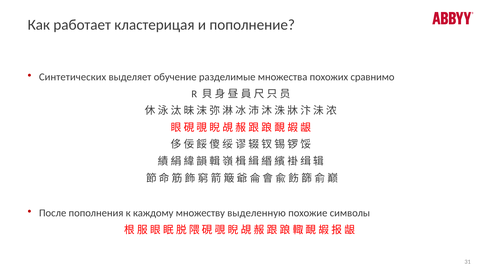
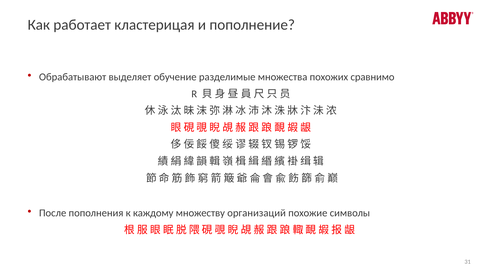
Синтетических: Синтетических -> Обрабатывают
выделенную: выделенную -> организаций
